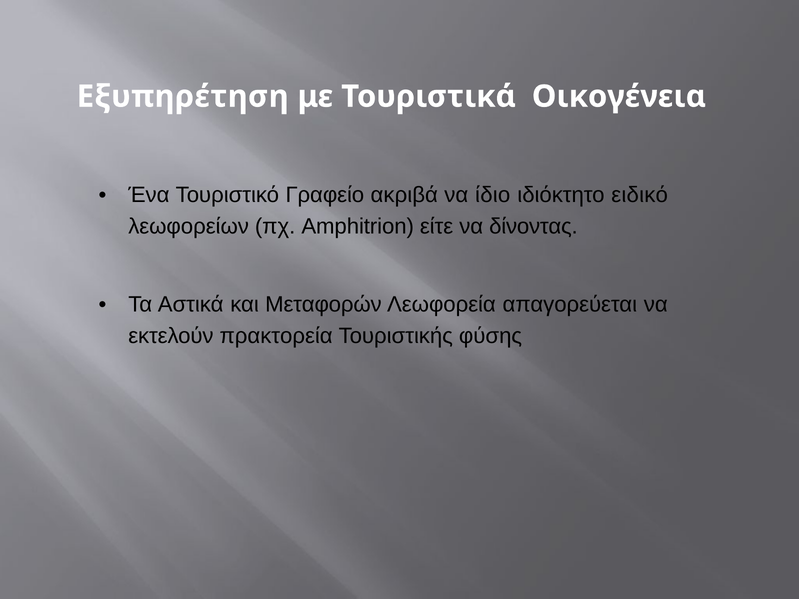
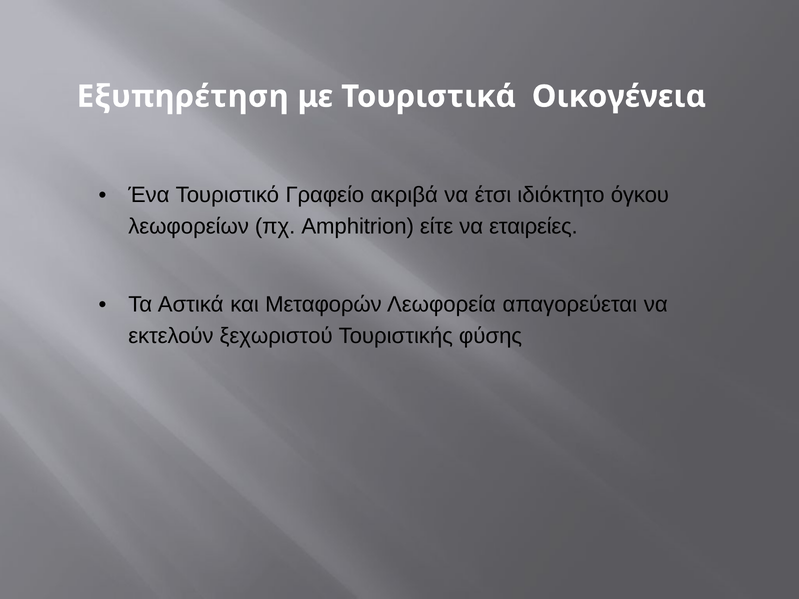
ίδιο: ίδιο -> έτσι
ειδικό: ειδικό -> όγκου
δίνοντας: δίνοντας -> εταιρείες
πρακτορεία: πρακτορεία -> ξεχωριστού
